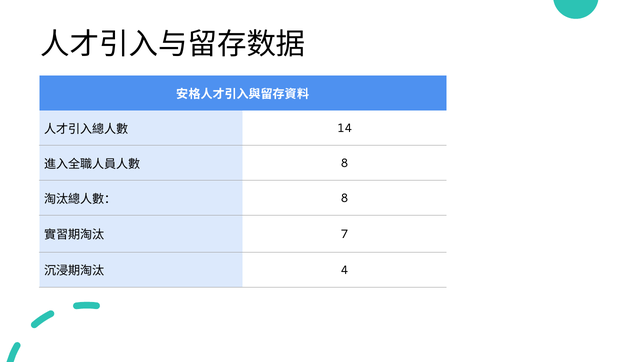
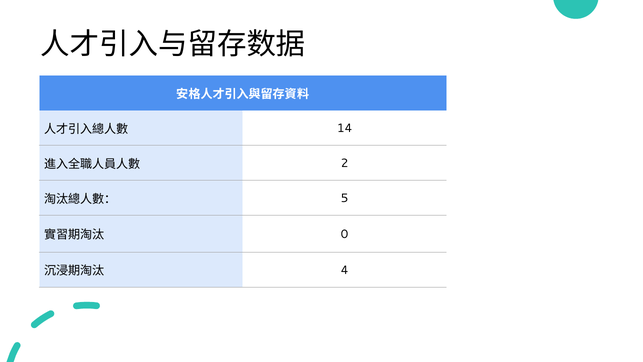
8 at (345, 163): 8 -> 2
8 at (345, 198): 8 -> 5
7: 7 -> 0
